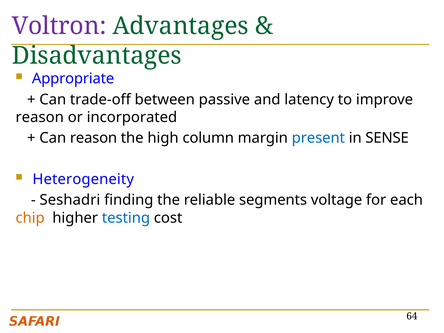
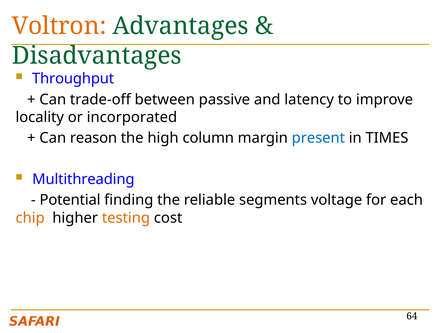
Voltron colour: purple -> orange
Appropriate: Appropriate -> Throughput
reason at (40, 117): reason -> locality
SENSE: SENSE -> TIMES
Heterogeneity: Heterogeneity -> Multithreading
Seshadri: Seshadri -> Potential
testing colour: blue -> orange
